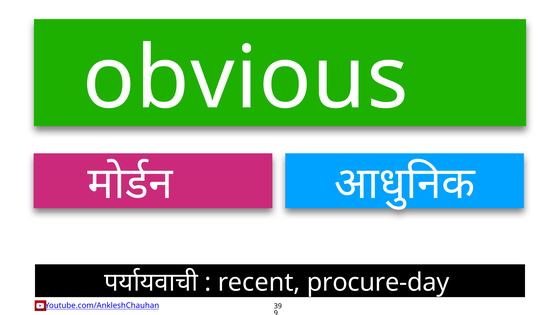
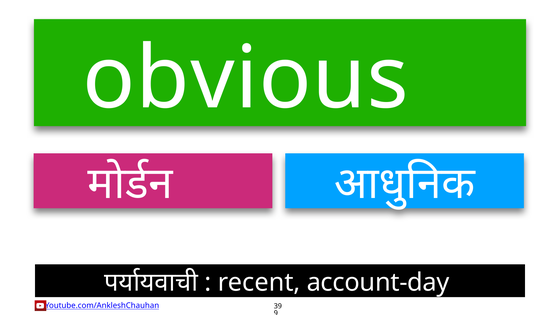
procure-day: procure-day -> account-day
